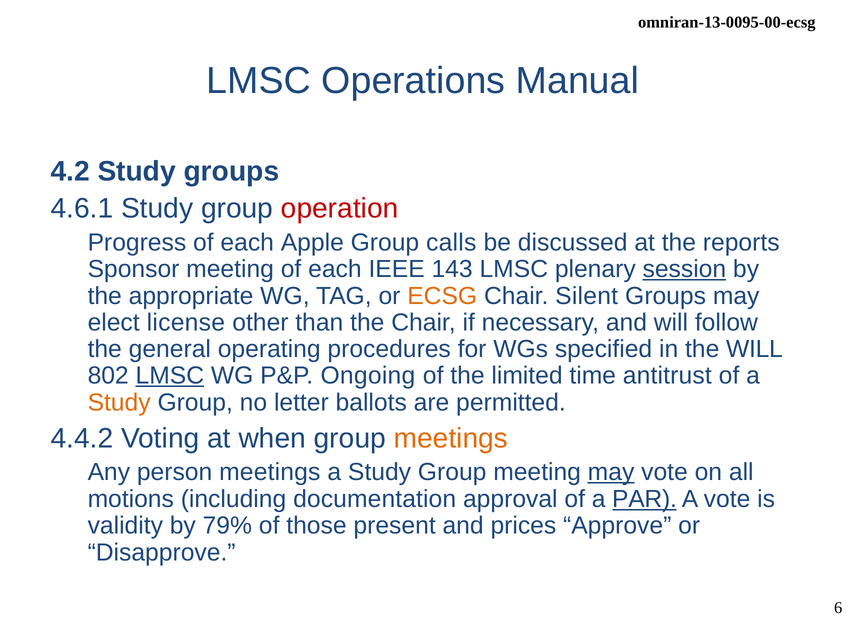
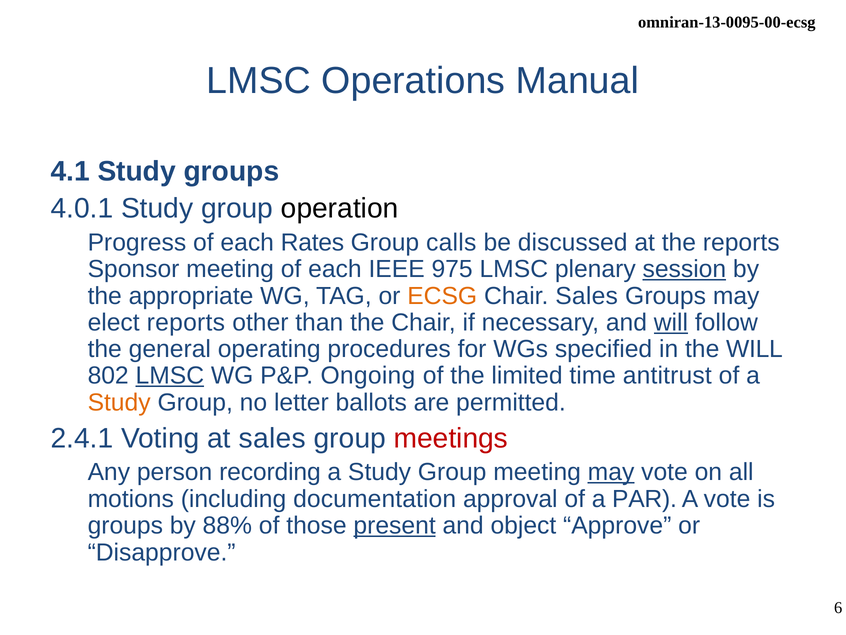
4.2: 4.2 -> 4.1
4.6.1: 4.6.1 -> 4.0.1
operation colour: red -> black
Apple: Apple -> Rates
143: 143 -> 975
Chair Silent: Silent -> Sales
elect license: license -> reports
will at (671, 322) underline: none -> present
4.4.2: 4.4.2 -> 2.4.1
at when: when -> sales
meetings at (451, 438) colour: orange -> red
person meetings: meetings -> recording
PAR underline: present -> none
validity at (125, 525): validity -> groups
79%: 79% -> 88%
present underline: none -> present
prices: prices -> object
